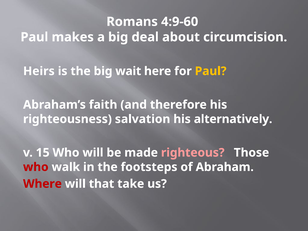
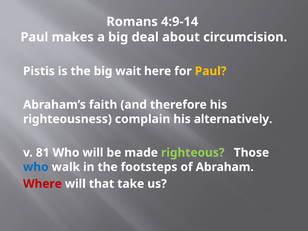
4:9-60: 4:9-60 -> 4:9-14
Heirs: Heirs -> Pistis
salvation: salvation -> complain
15: 15 -> 81
righteous colour: pink -> light green
who at (36, 167) colour: red -> blue
